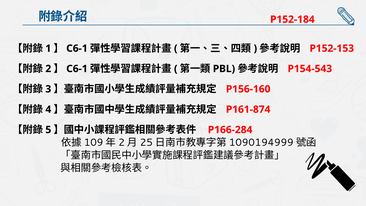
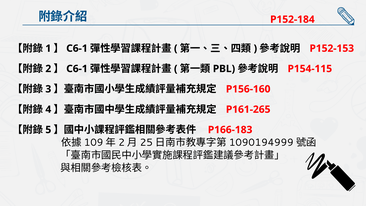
P154-543: P154-543 -> P154-115
P161-874: P161-874 -> P161-265
P166-284: P166-284 -> P166-183
